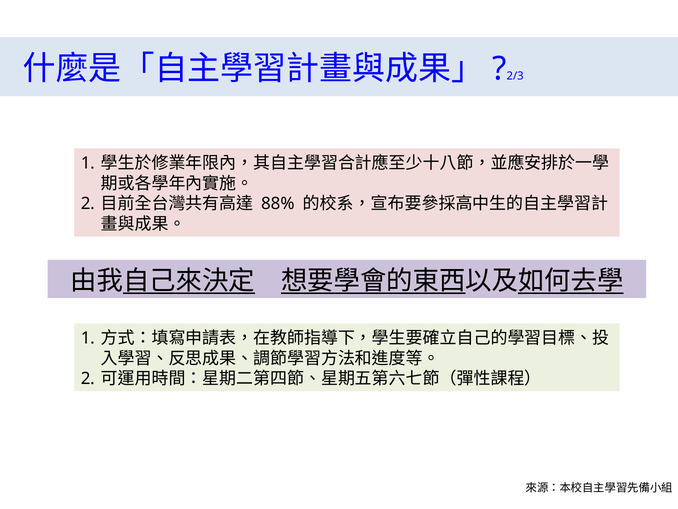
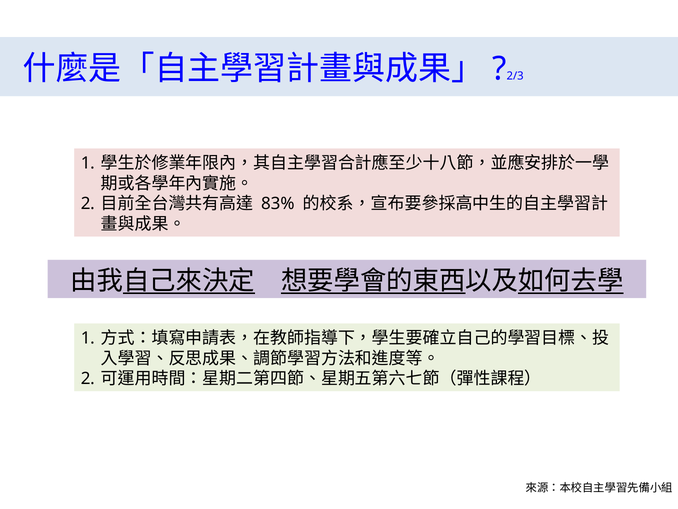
88%: 88% -> 83%
